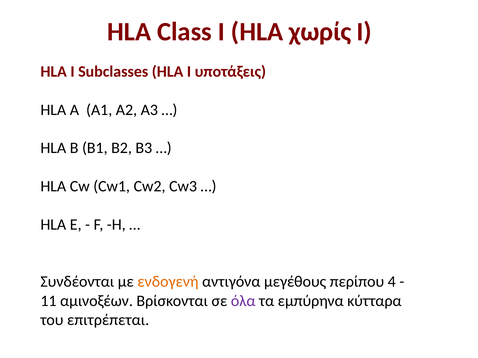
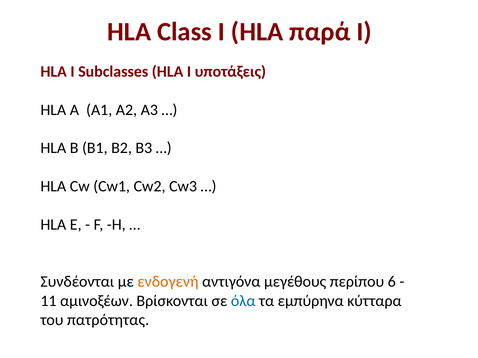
χωρίς: χωρίς -> παρά
4: 4 -> 6
όλα colour: purple -> blue
επιτρέπεται: επιτρέπεται -> πατρότητας
